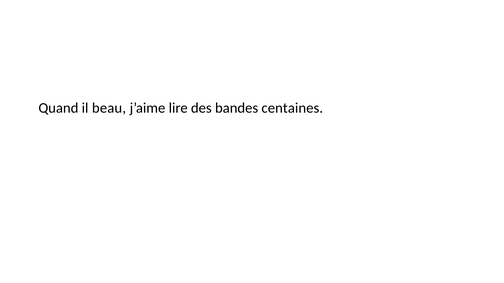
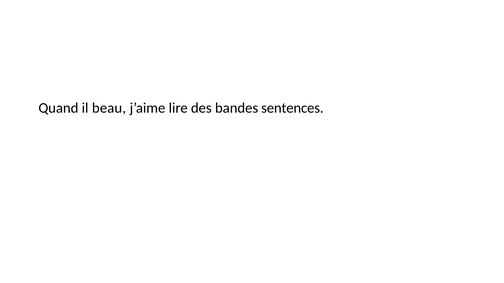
centaines: centaines -> sentences
